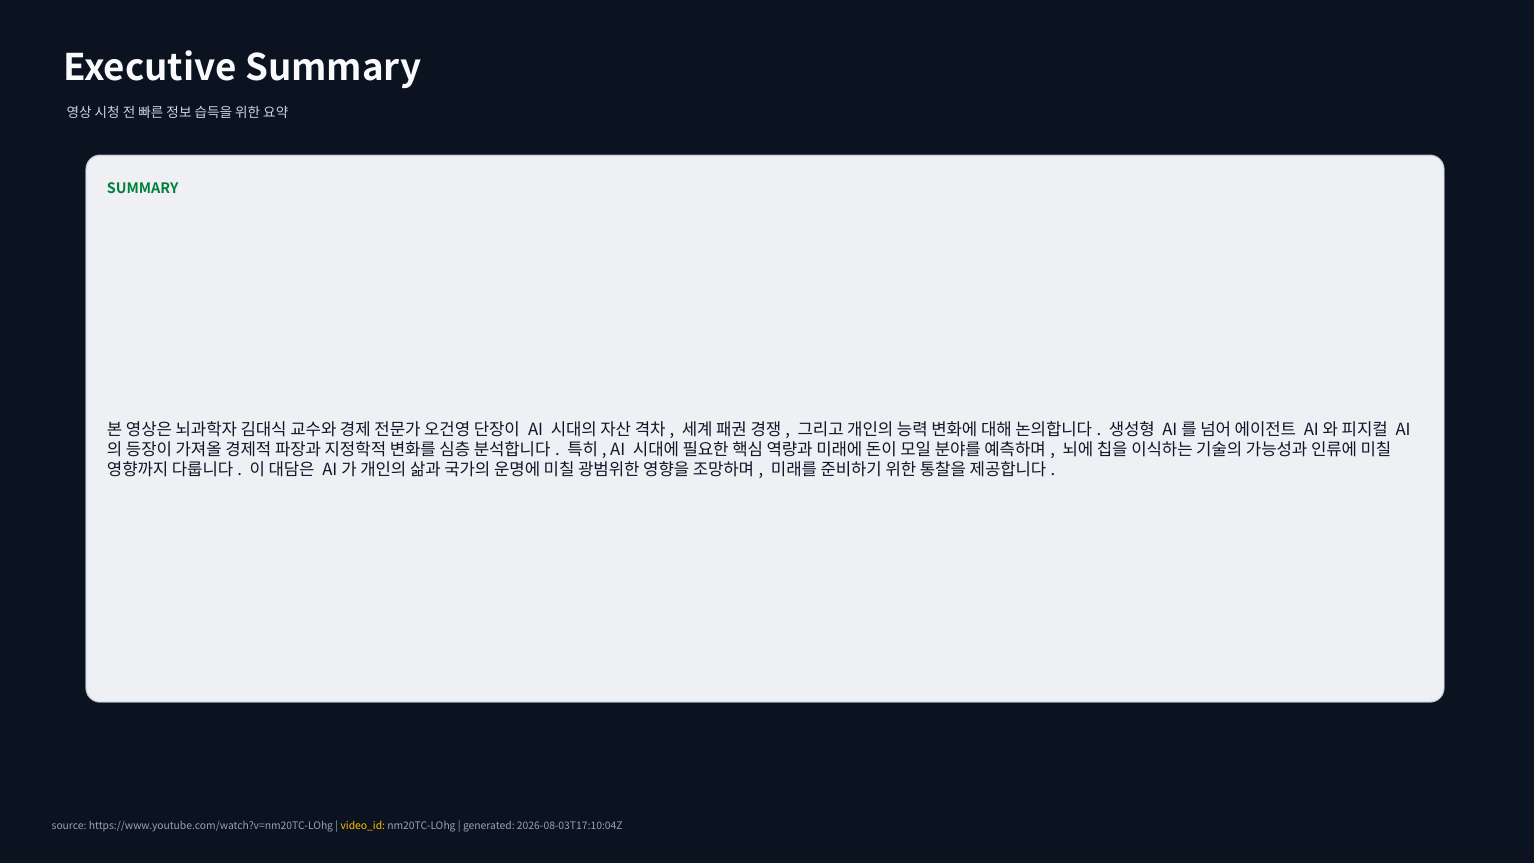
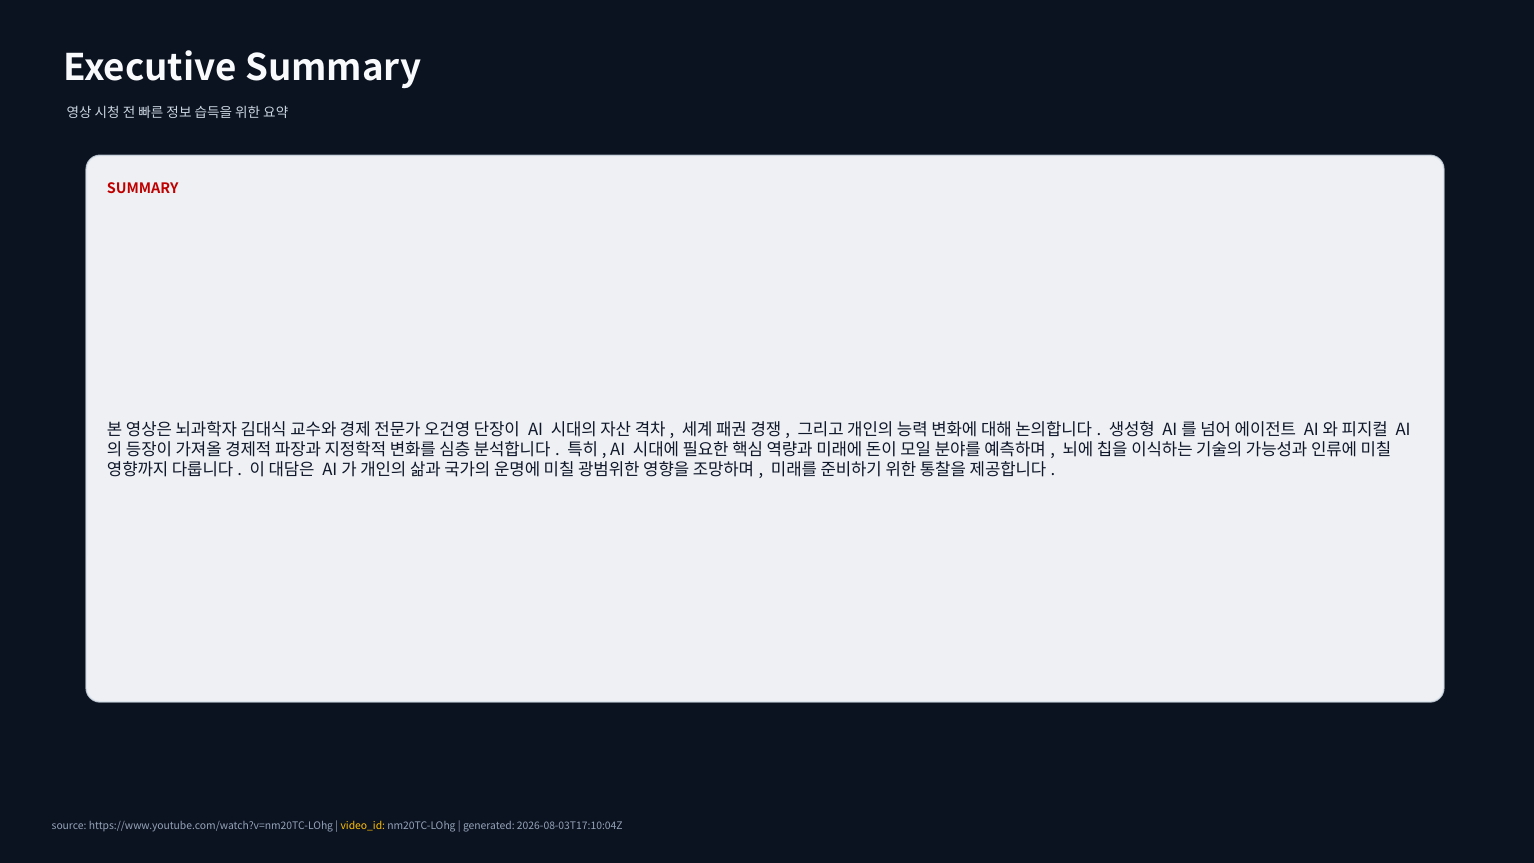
SUMMARY at (143, 189) colour: green -> red
